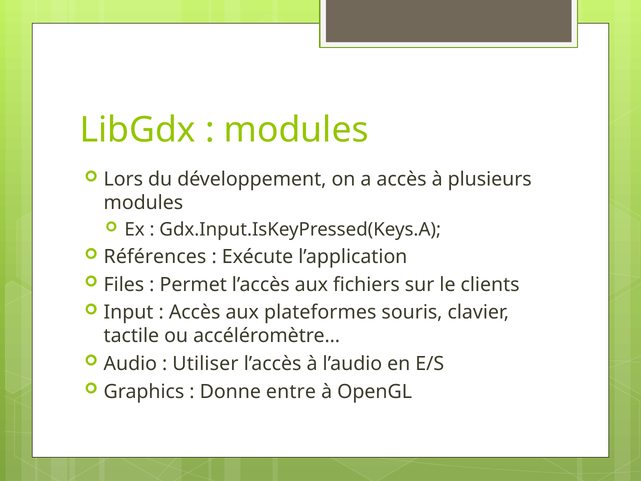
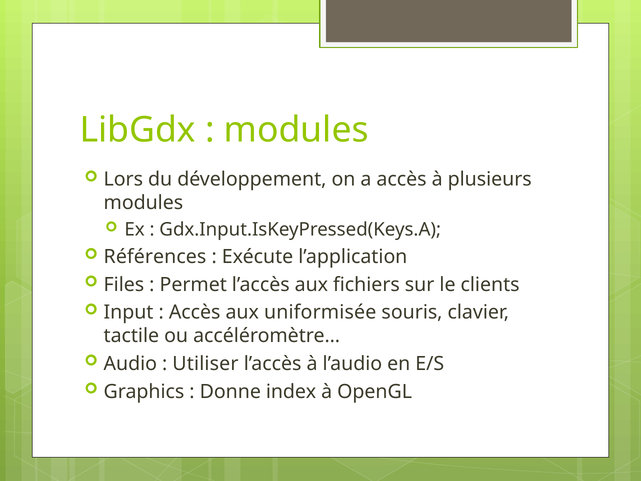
plateformes: plateformes -> uniformisée
entre: entre -> index
